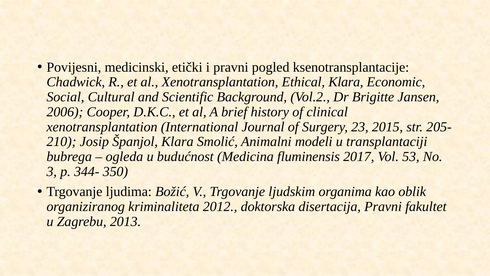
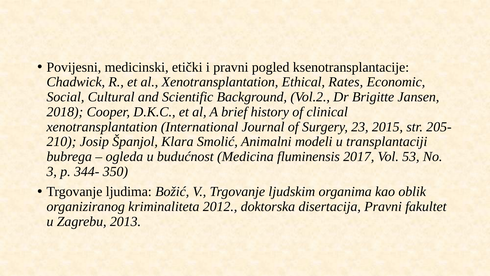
Ethical Klara: Klara -> Rates
2006: 2006 -> 2018
